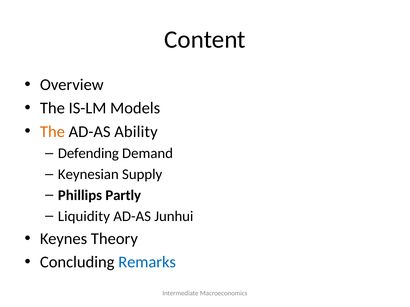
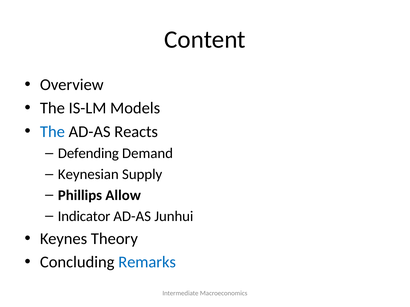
The at (52, 132) colour: orange -> blue
Ability: Ability -> Reacts
Partly: Partly -> Allow
Liquidity: Liquidity -> Indicator
